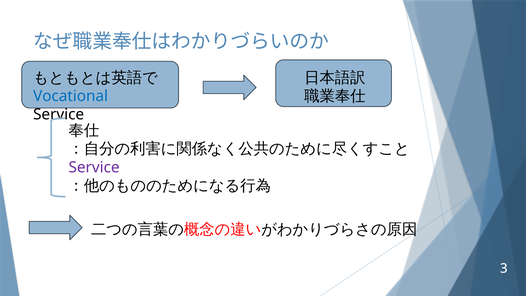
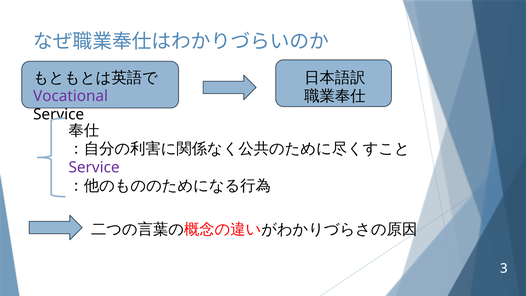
Vocational colour: blue -> purple
